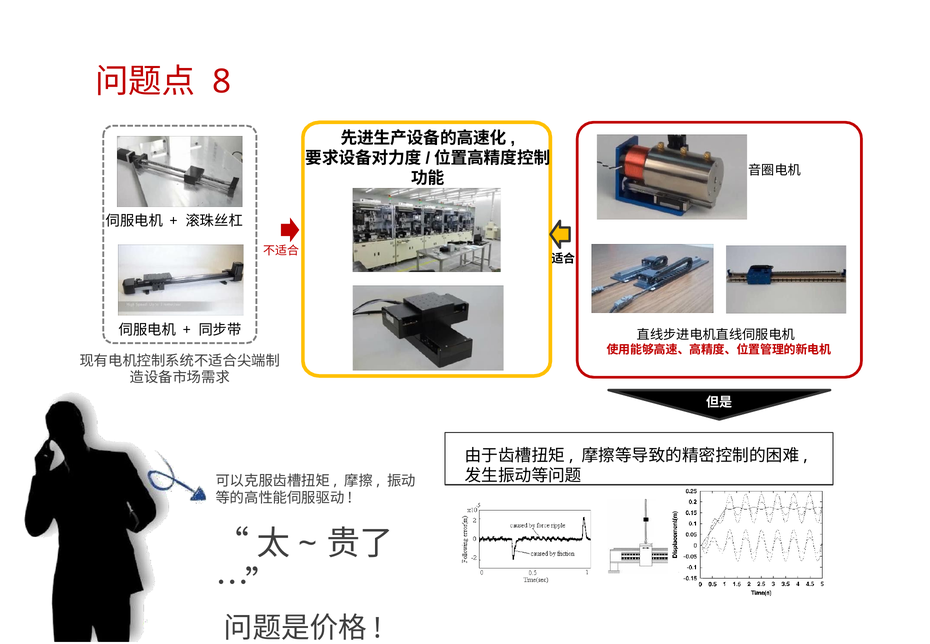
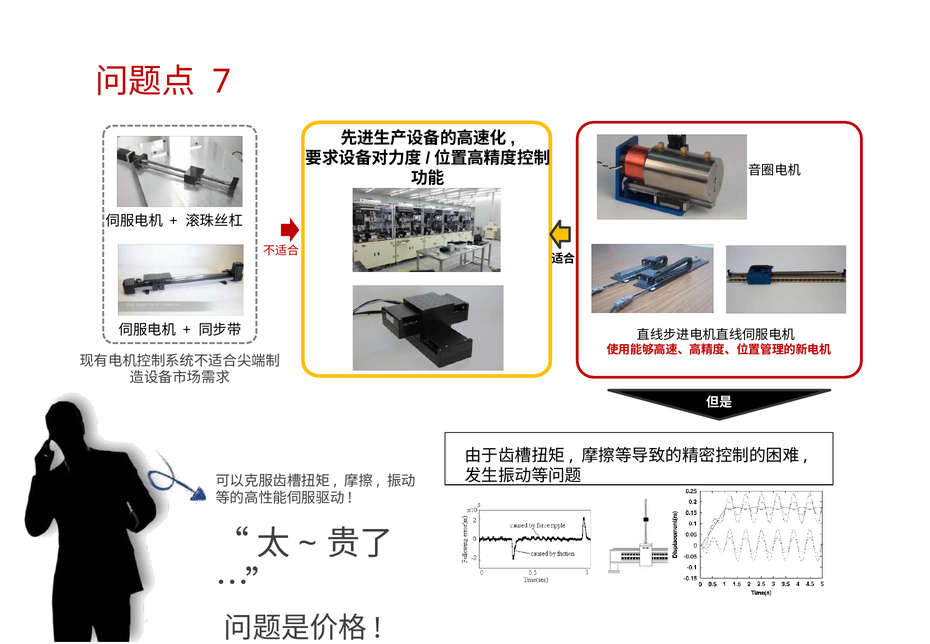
8: 8 -> 7
